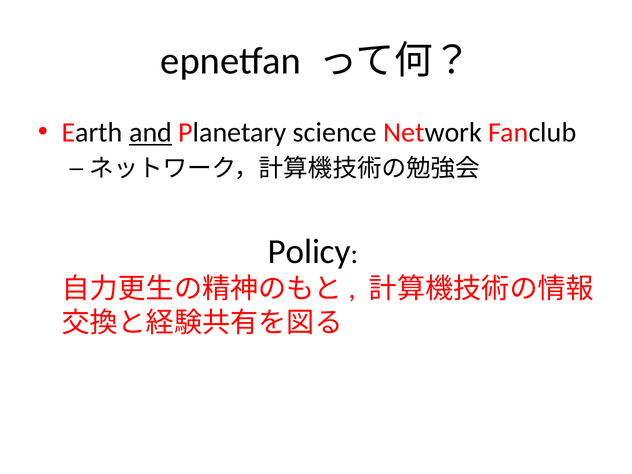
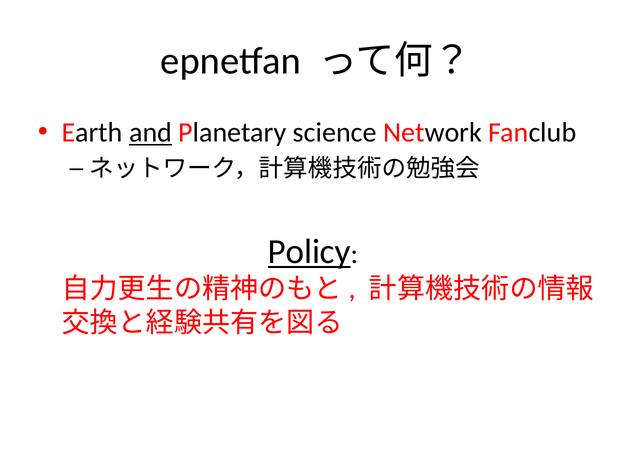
Policy underline: none -> present
